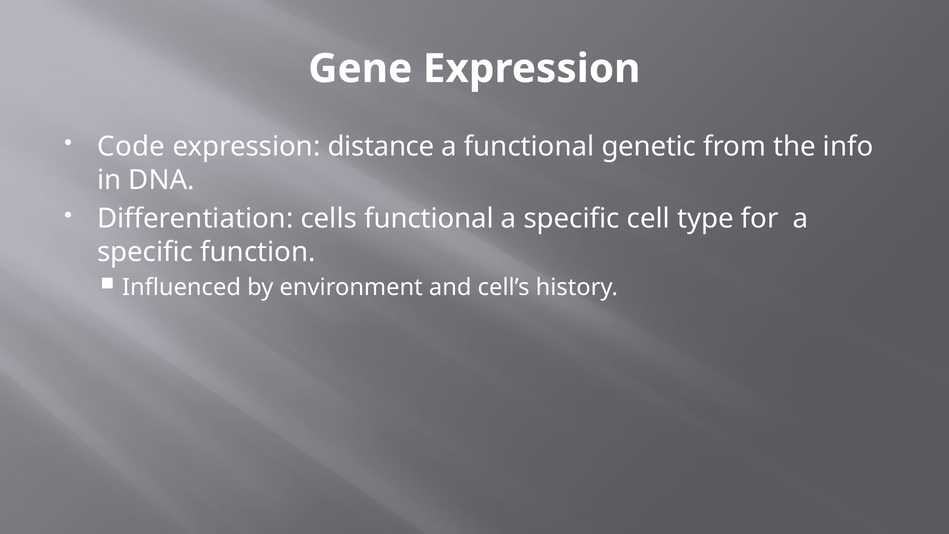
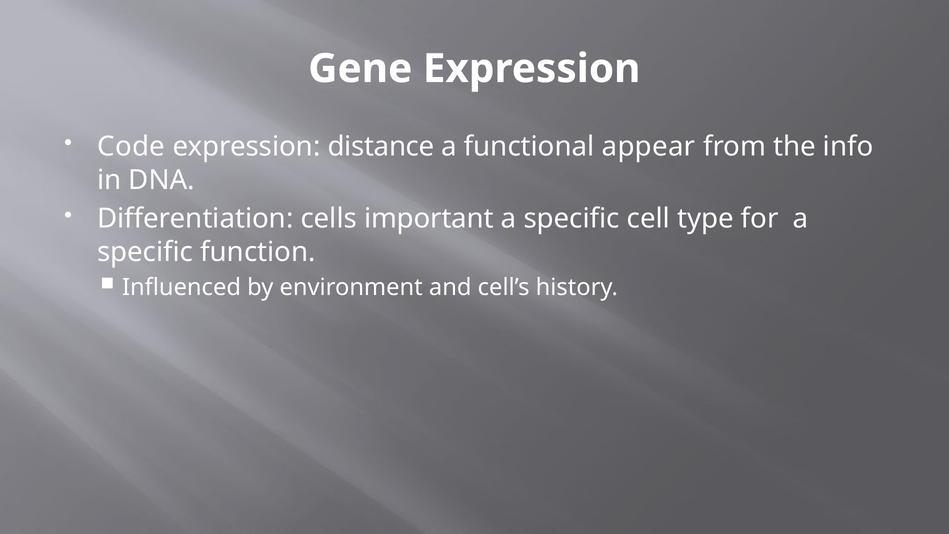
genetic: genetic -> appear
cells functional: functional -> important
